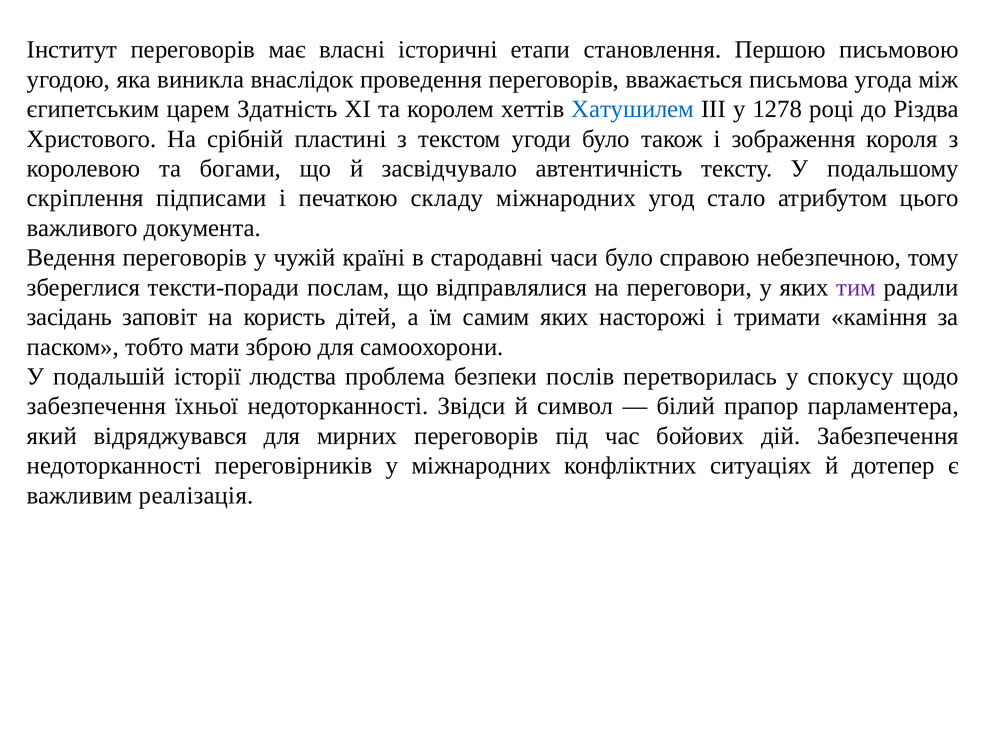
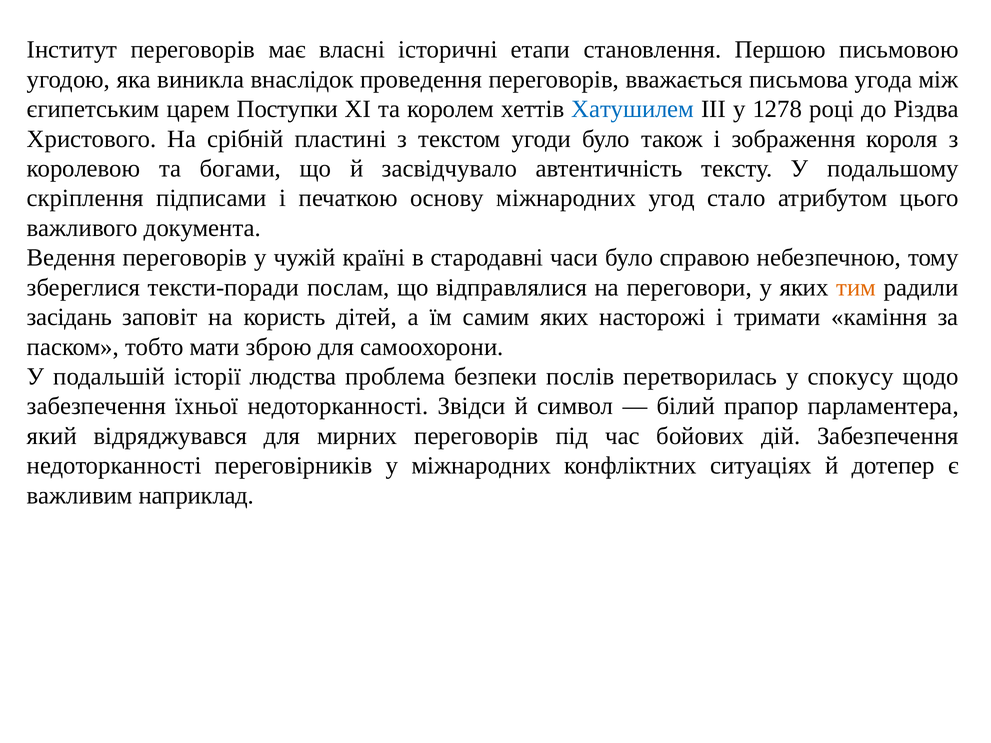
Здатність: Здатність -> Поступки
складу: складу -> основу
тим colour: purple -> orange
реалізація: реалізація -> наприклад
